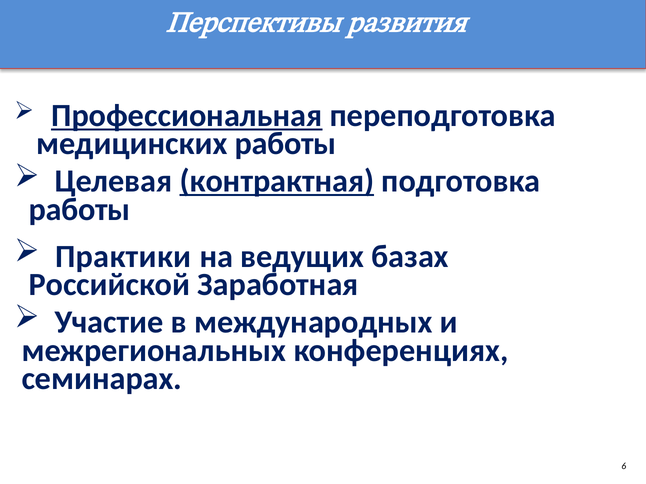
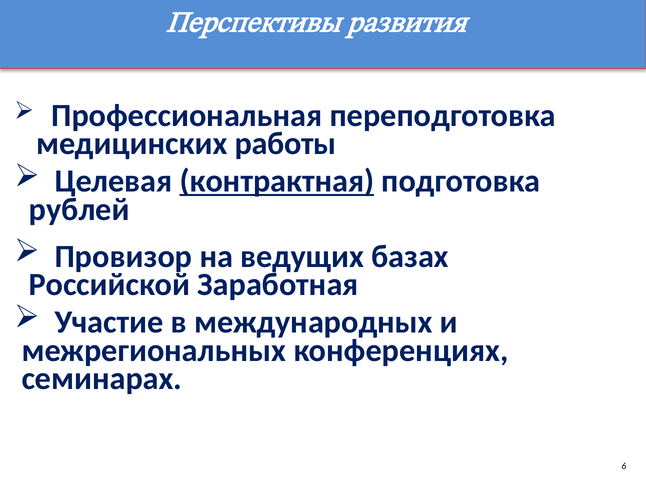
Профессиональная underline: present -> none
работы at (79, 210): работы -> рублей
Практики: Практики -> Провизор
